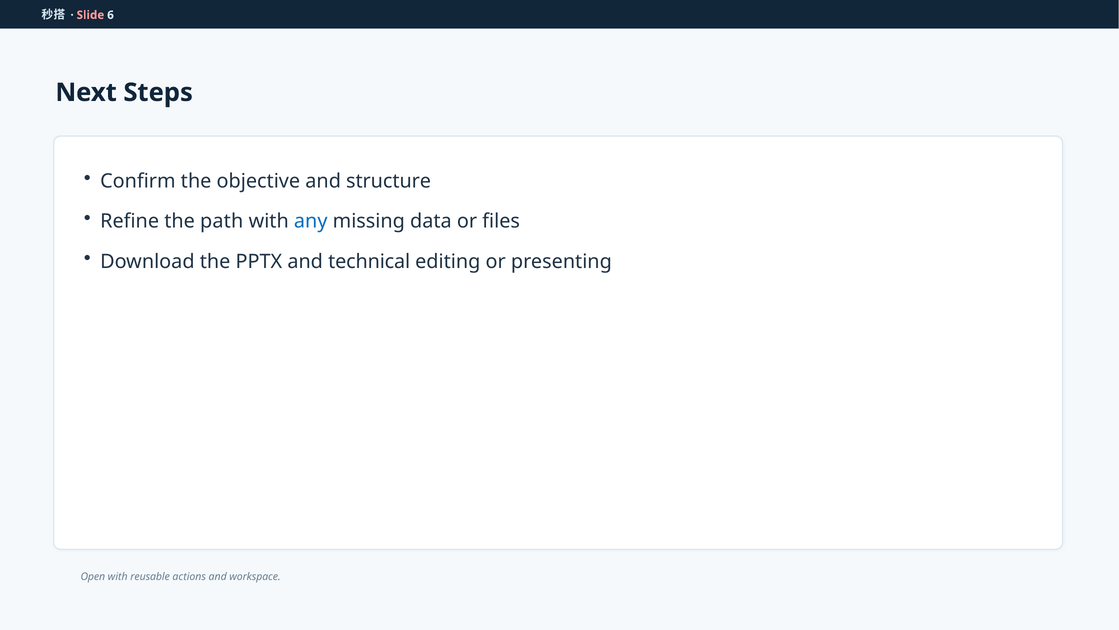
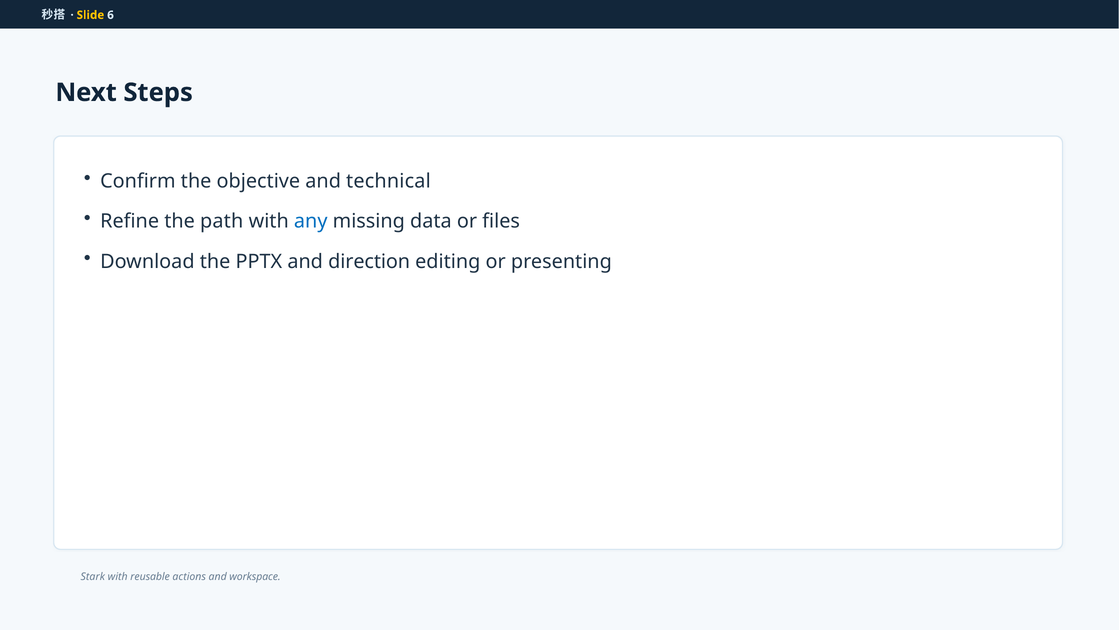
Slide colour: pink -> yellow
structure: structure -> technical
technical: technical -> direction
Open: Open -> Stark
